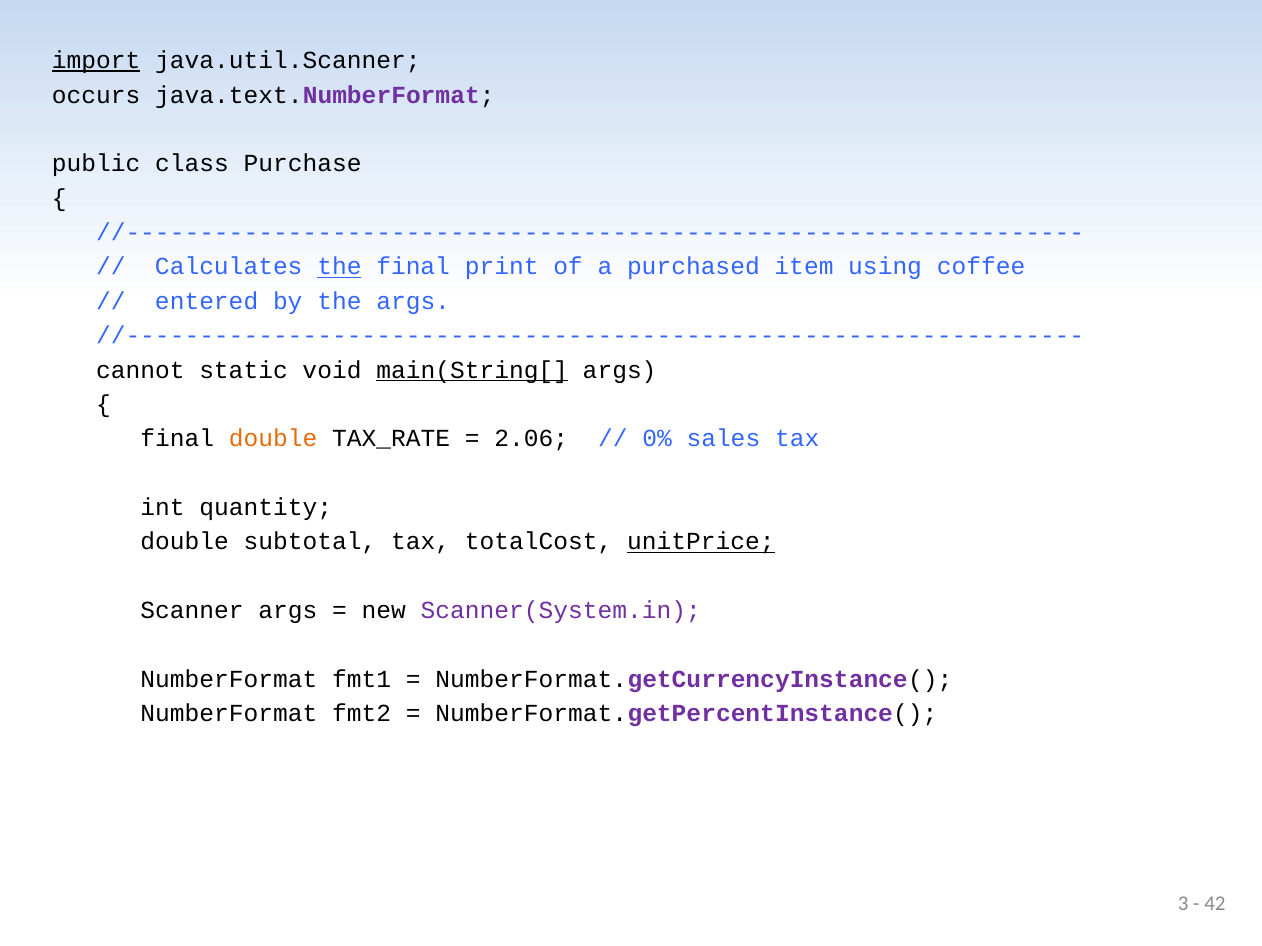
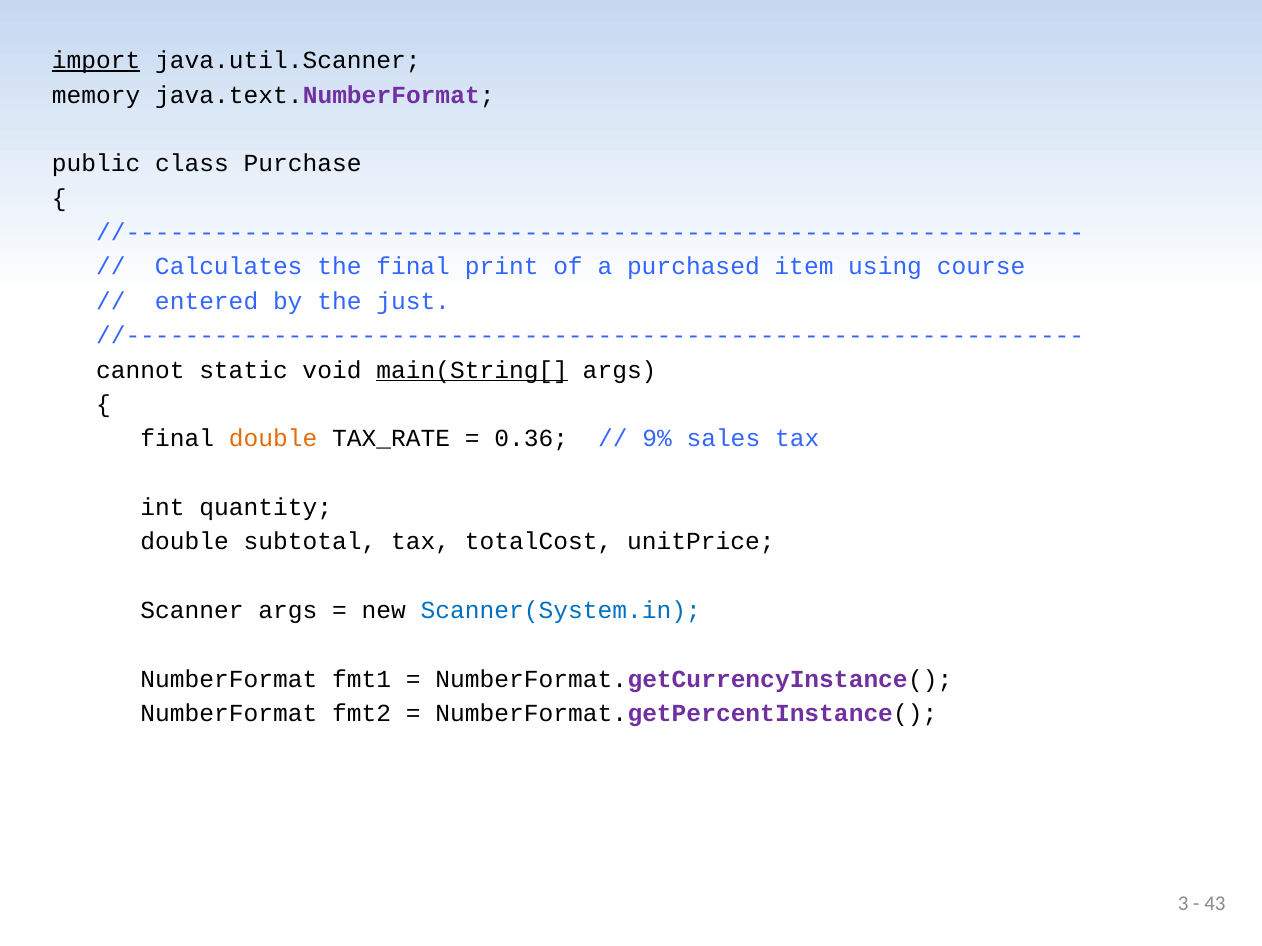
occurs: occurs -> memory
the at (339, 267) underline: present -> none
coffee: coffee -> course
the args: args -> just
2.06: 2.06 -> 0.36
0%: 0% -> 9%
unitPrice underline: present -> none
Scanner(System.in colour: purple -> blue
42: 42 -> 43
